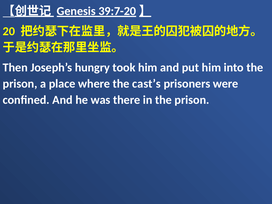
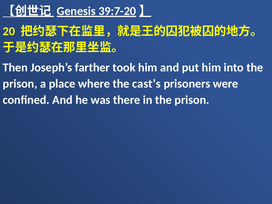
hungry: hungry -> farther
